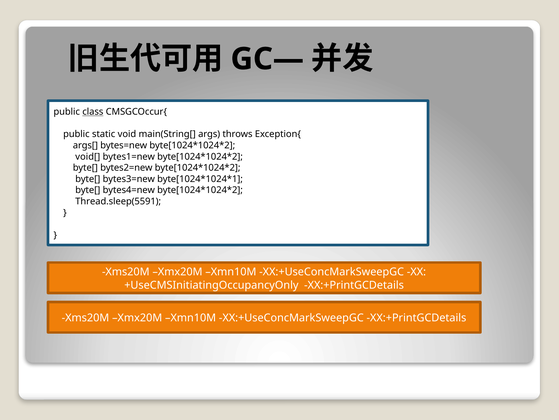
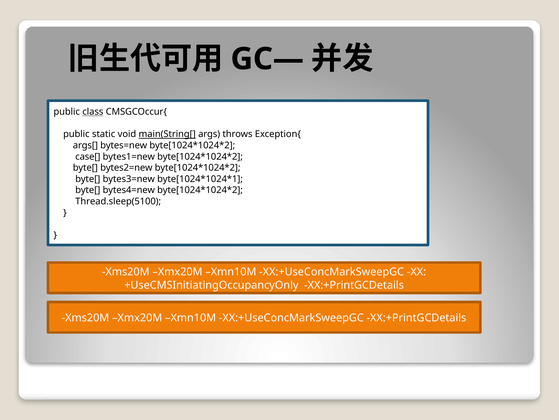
main(String[ underline: none -> present
void[: void[ -> case[
Thread.sleep(5591: Thread.sleep(5591 -> Thread.sleep(5100
